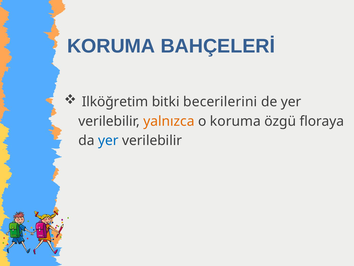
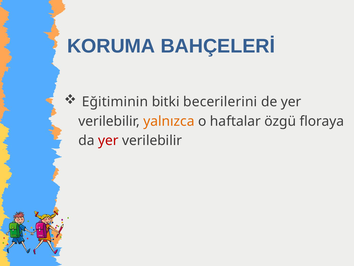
Ilköğretim: Ilköğretim -> Eğitiminin
o koruma: koruma -> haftalar
yer at (108, 140) colour: blue -> red
